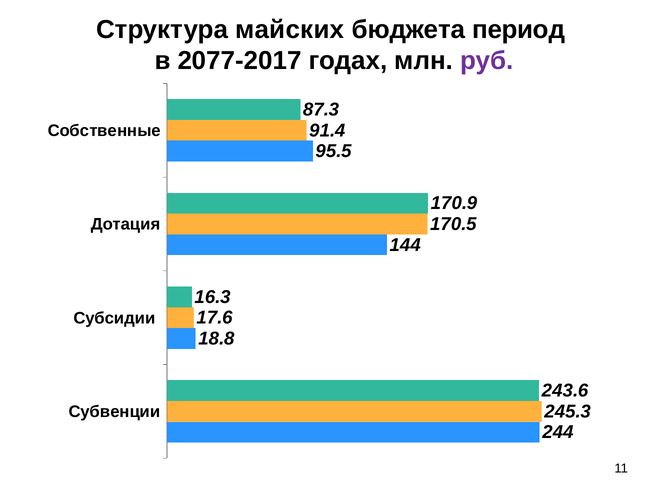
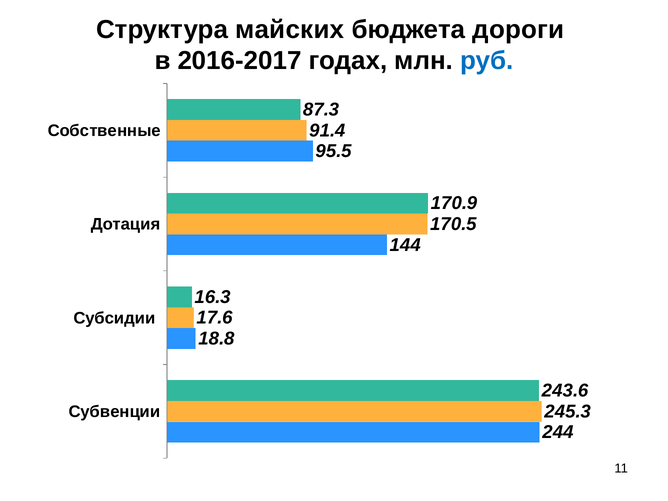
период: период -> дороги
2077-2017: 2077-2017 -> 2016-2017
руб colour: purple -> blue
